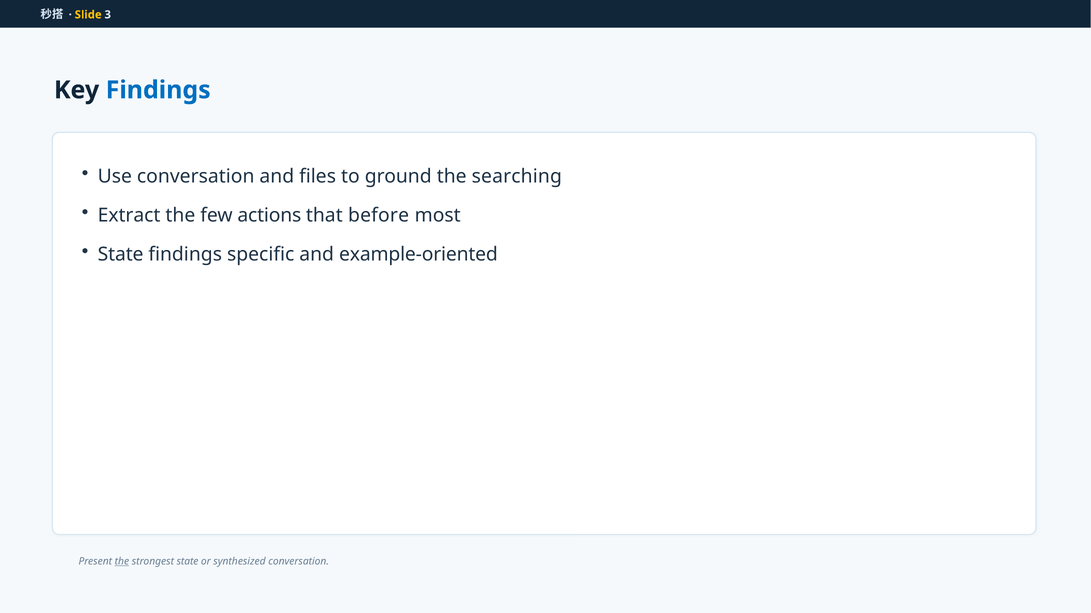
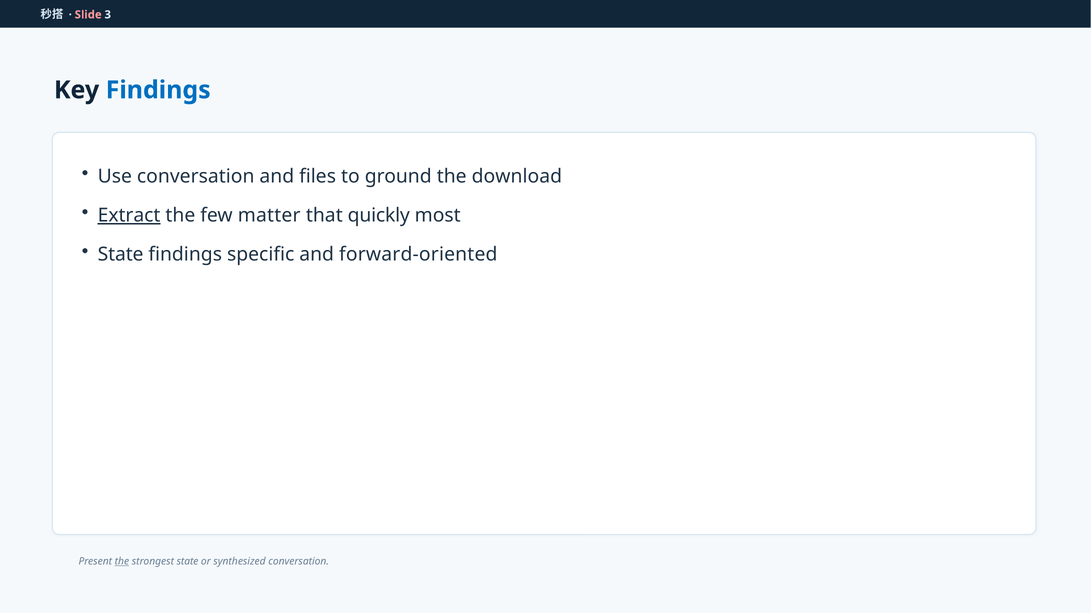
Slide colour: yellow -> pink
searching: searching -> download
Extract underline: none -> present
actions: actions -> matter
before: before -> quickly
example-oriented: example-oriented -> forward-oriented
